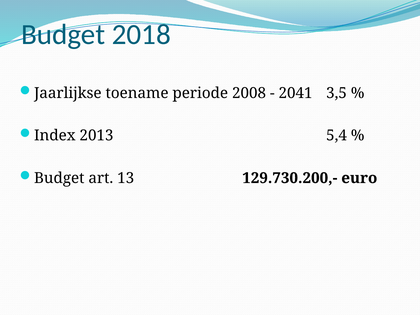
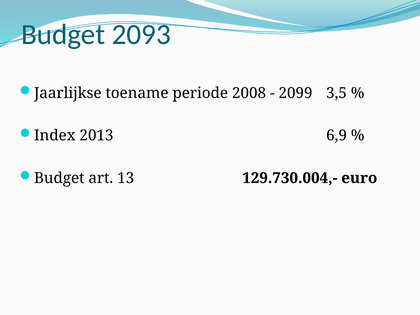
2018: 2018 -> 2093
2041: 2041 -> 2099
5,4: 5,4 -> 6,9
129.730.200,-: 129.730.200,- -> 129.730.004,-
